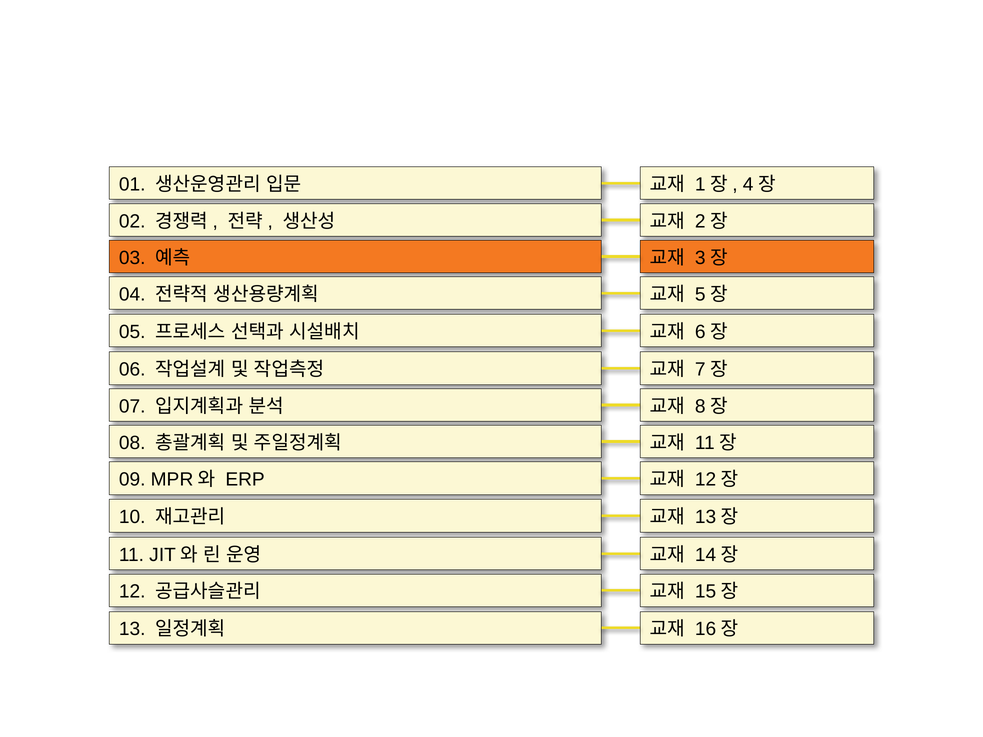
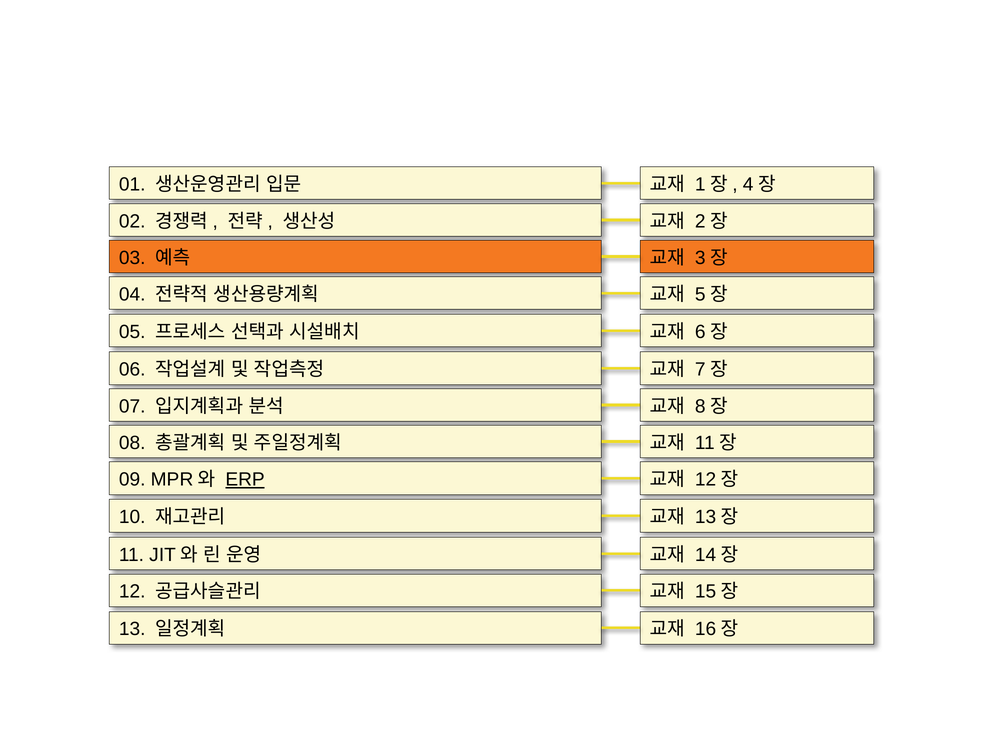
ERP underline: none -> present
